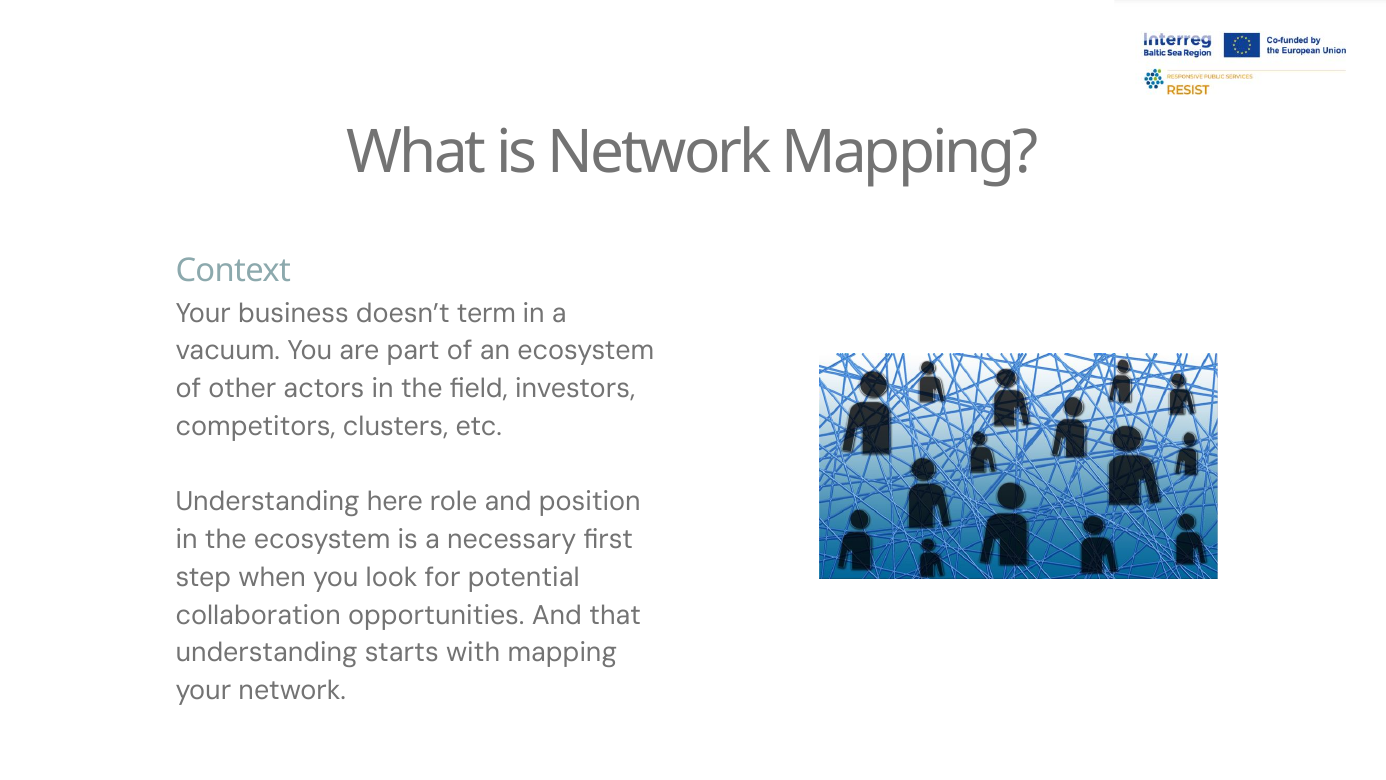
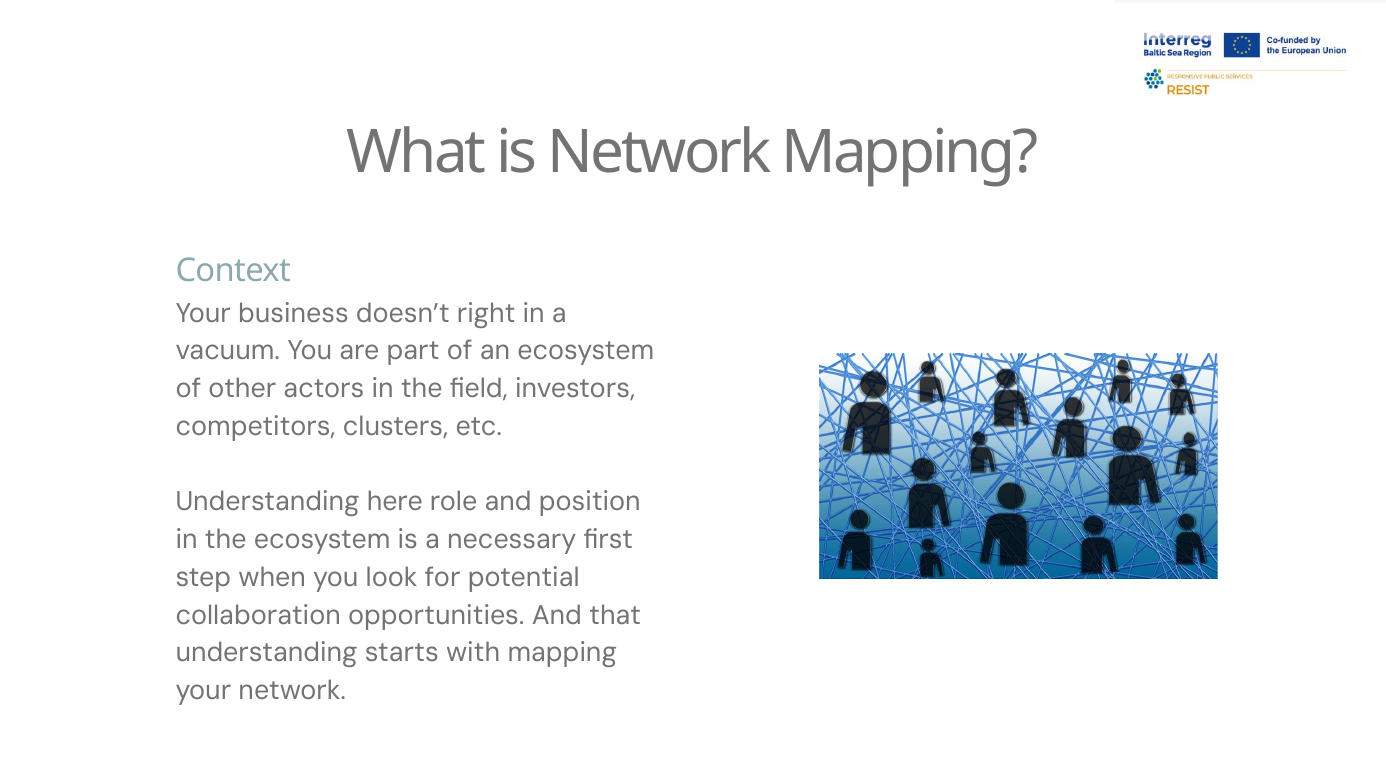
term: term -> right
